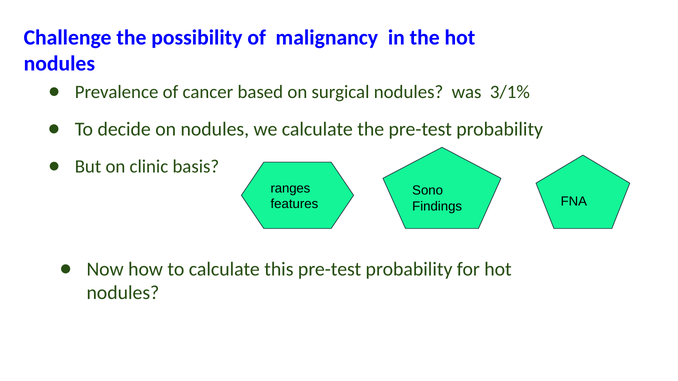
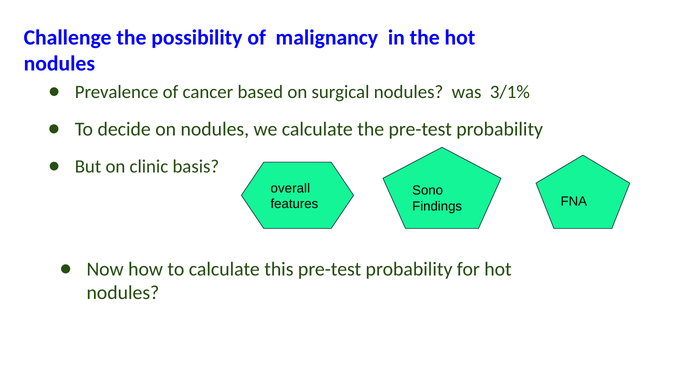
ranges: ranges -> overall
